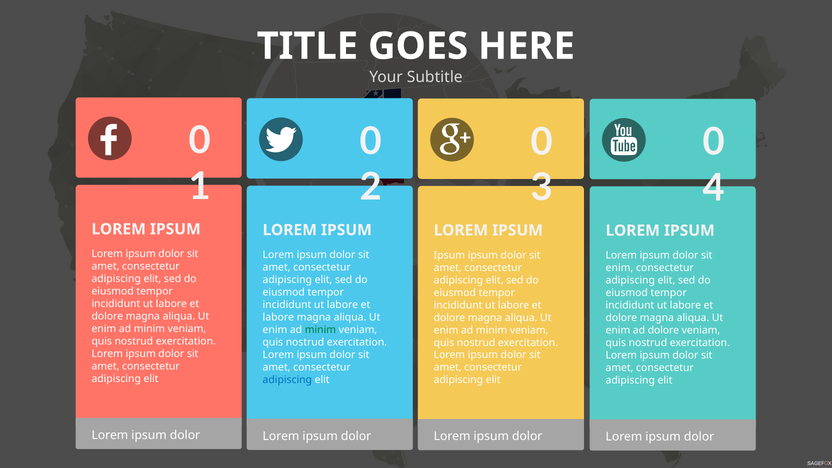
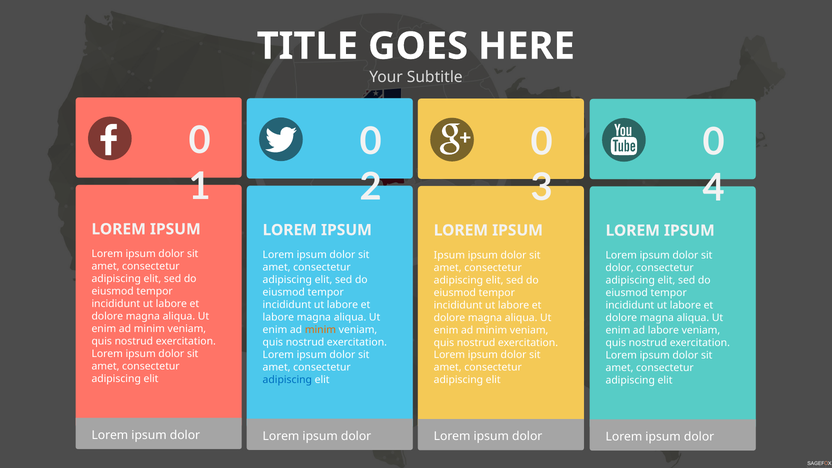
enim at (619, 268): enim -> dolor
minim at (320, 330) colour: green -> orange
ad dolore: dolore -> labore
